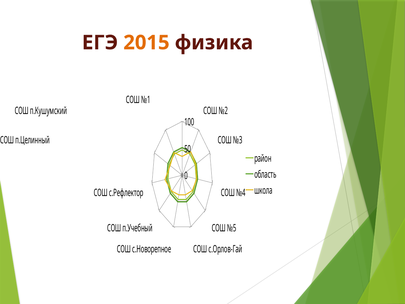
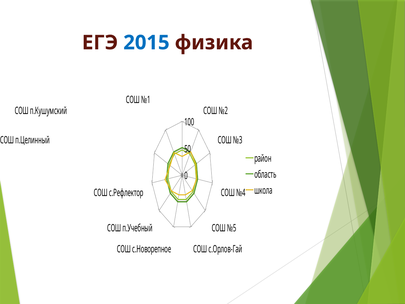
2015 colour: orange -> blue
